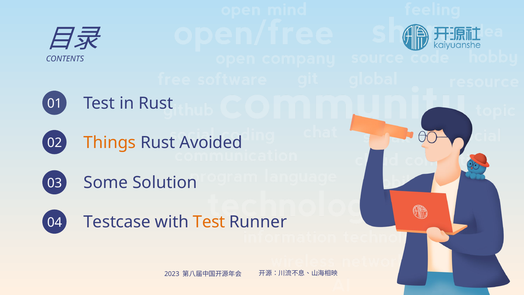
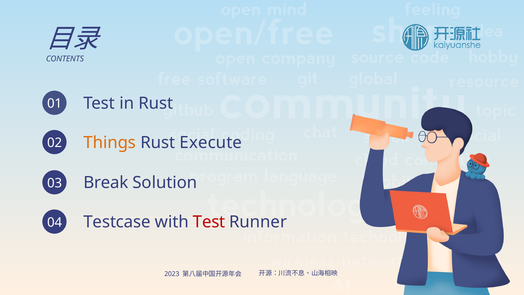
Avoided: Avoided -> Execute
Some: Some -> Break
Test at (209, 222) colour: orange -> red
